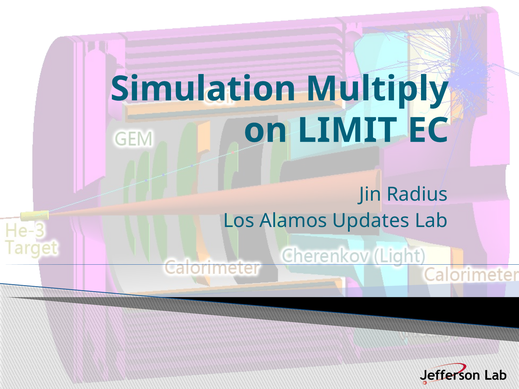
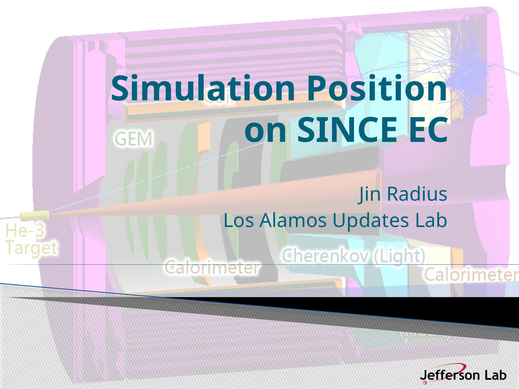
Multiply: Multiply -> Position
LIMIT: LIMIT -> SINCE
